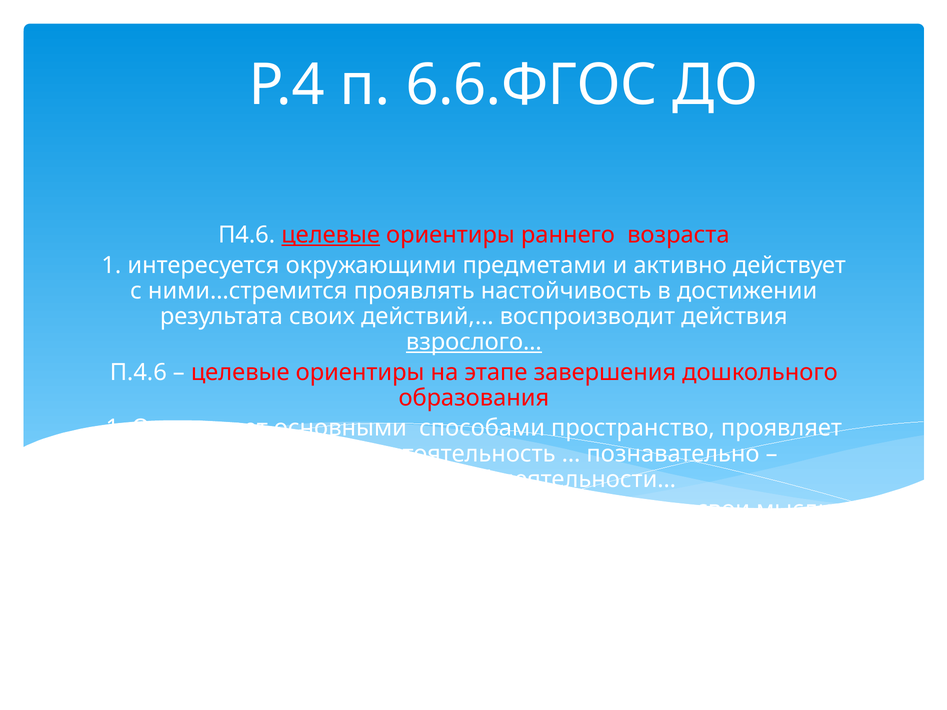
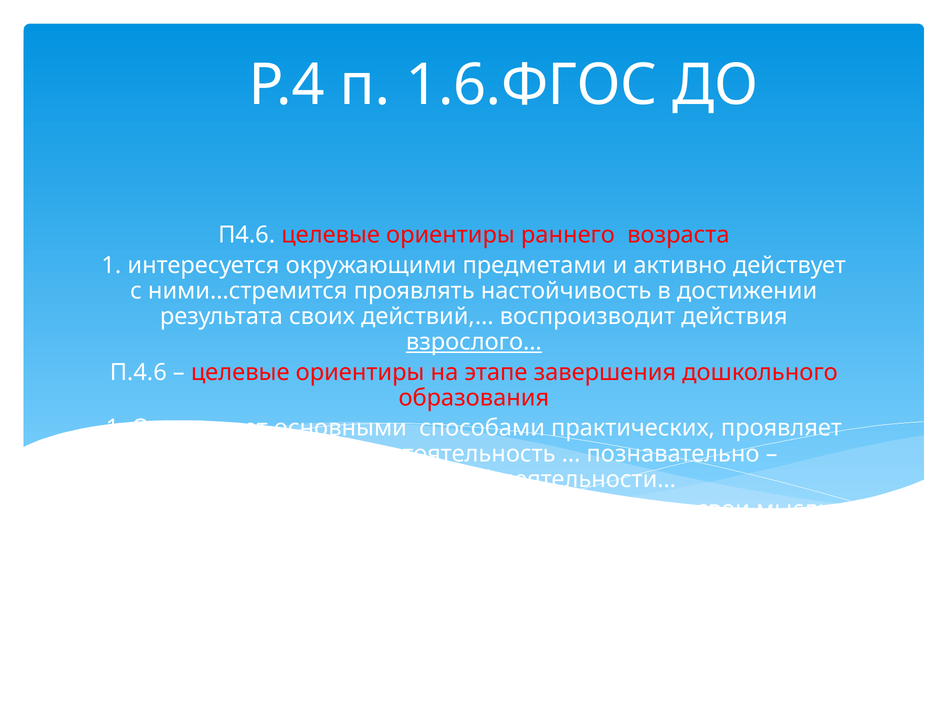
6.6.ФГОС: 6.6.ФГОС -> 1.6.ФГОС
целевые at (331, 235) underline: present -> none
пространство: пространство -> практических
